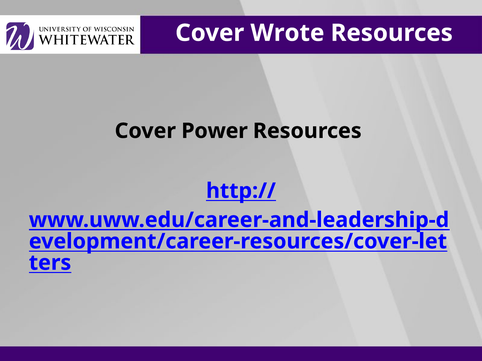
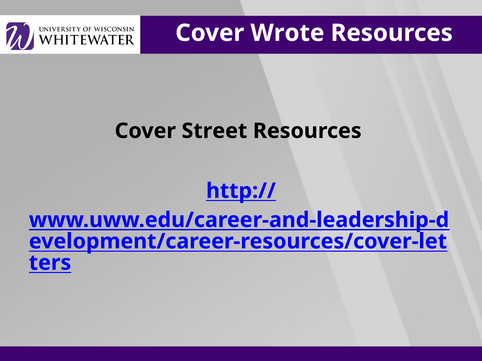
Power: Power -> Street
